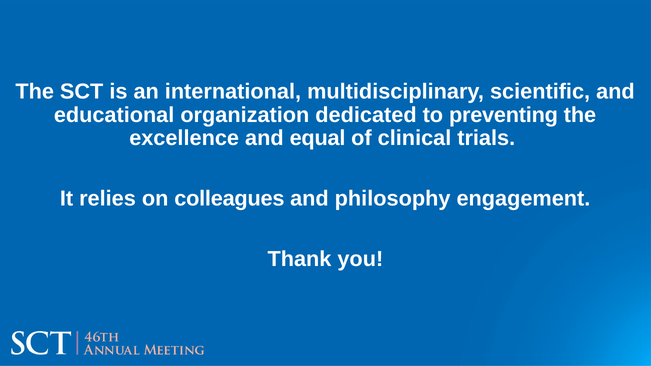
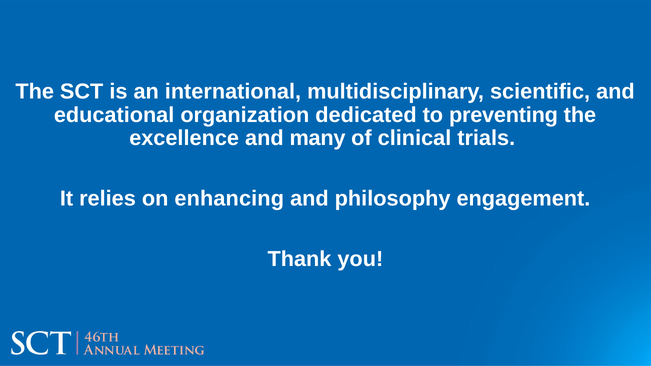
equal: equal -> many
colleagues: colleagues -> enhancing
